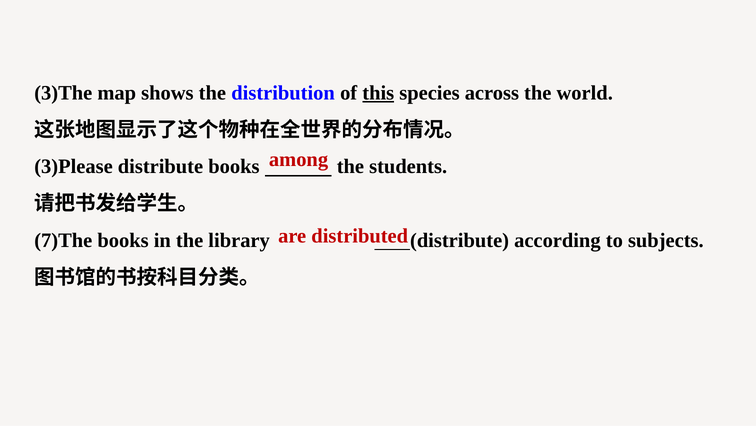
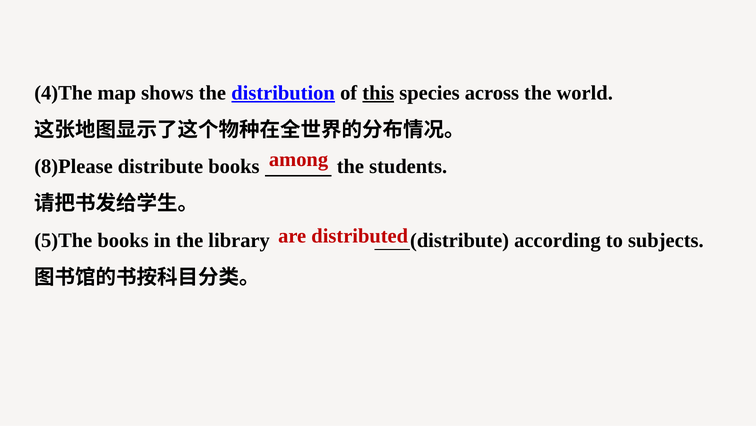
3)The: 3)The -> 4)The
distribution underline: none -> present
3)Please: 3)Please -> 8)Please
7)The: 7)The -> 5)The
